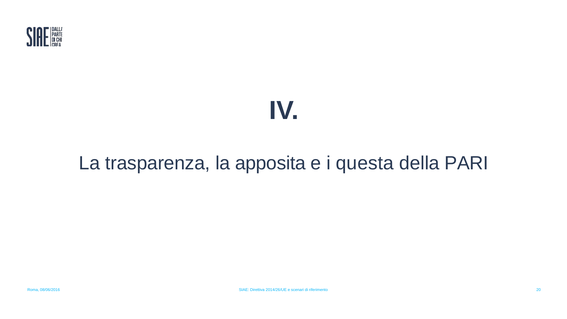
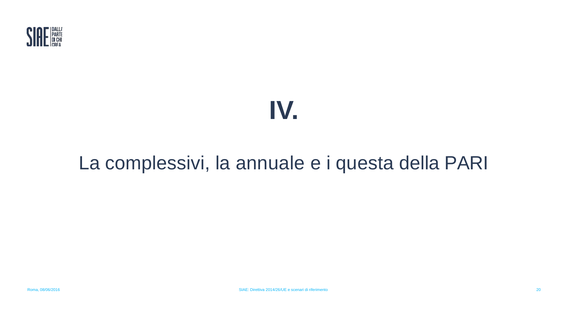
trasparenza: trasparenza -> complessivi
apposita: apposita -> annuale
